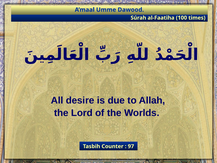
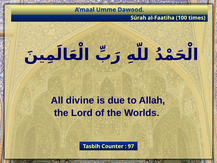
desire: desire -> divine
